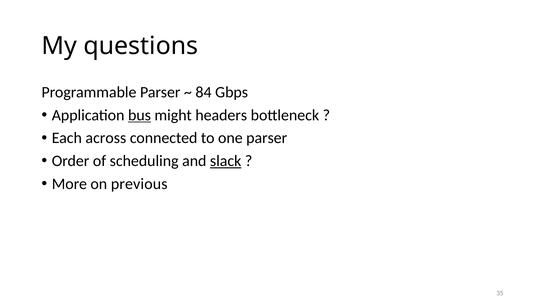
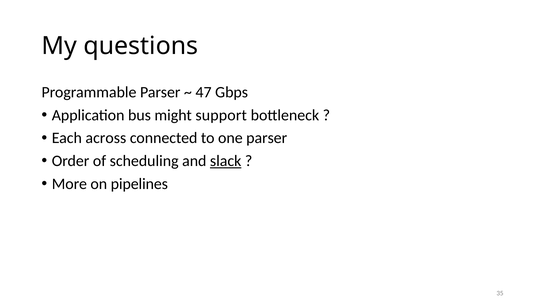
84: 84 -> 47
bus underline: present -> none
headers: headers -> support
previous: previous -> pipelines
